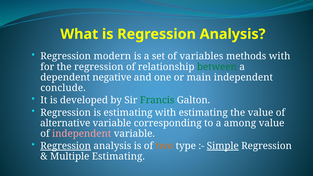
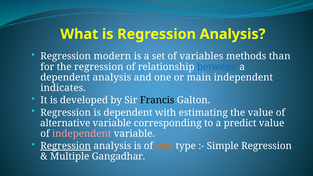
methods with: with -> than
between colour: green -> blue
dependent negative: negative -> analysis
conclude: conclude -> indicates
Francis colour: green -> black
is estimating: estimating -> dependent
among: among -> predict
Simple underline: present -> none
Multiple Estimating: Estimating -> Gangadhar
